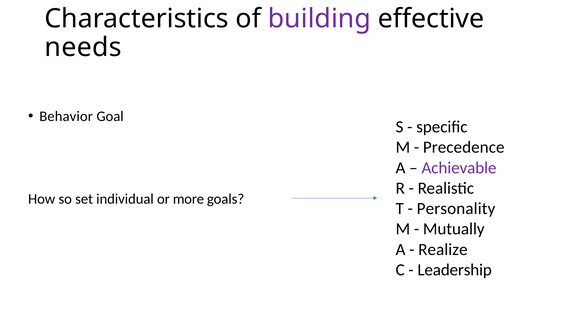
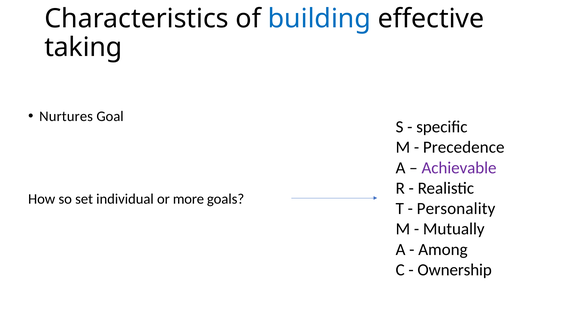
building colour: purple -> blue
needs: needs -> taking
Behavior: Behavior -> Nurtures
Realize: Realize -> Among
Leadership: Leadership -> Ownership
